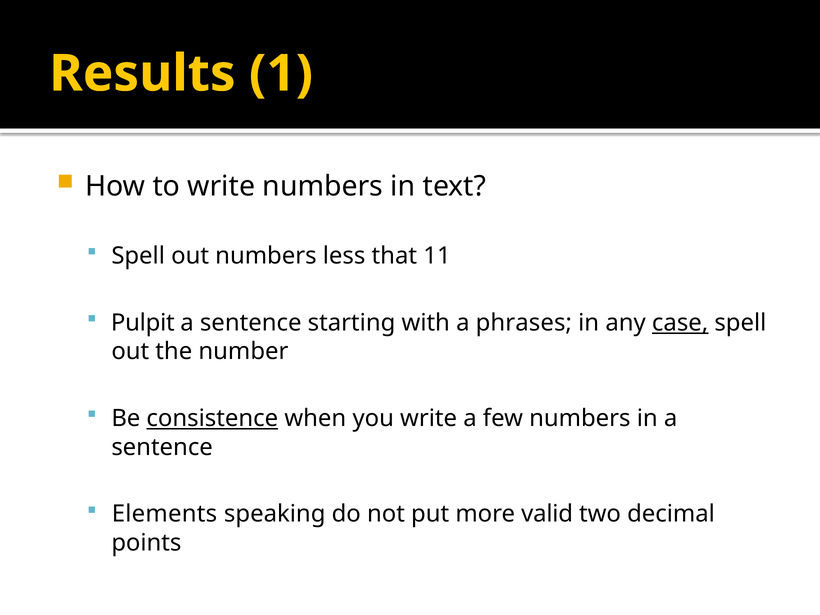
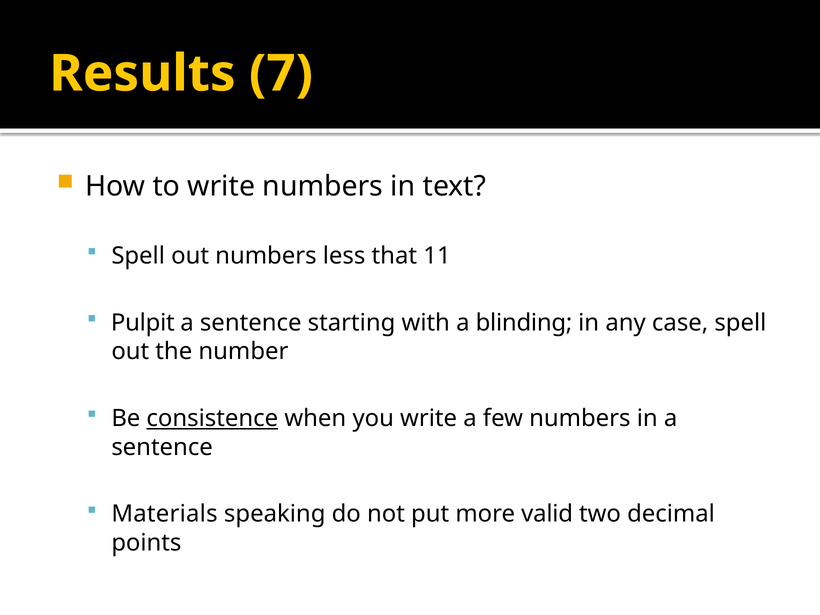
1: 1 -> 7
phrases: phrases -> blinding
case underline: present -> none
Elements: Elements -> Materials
